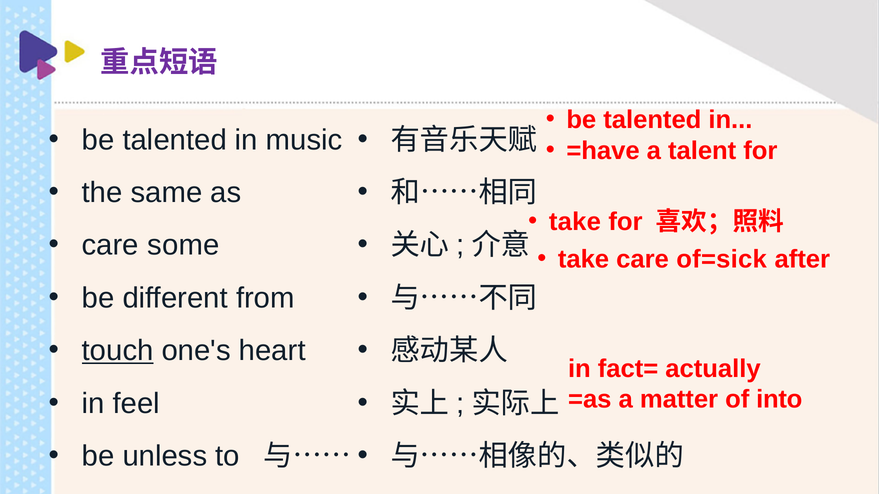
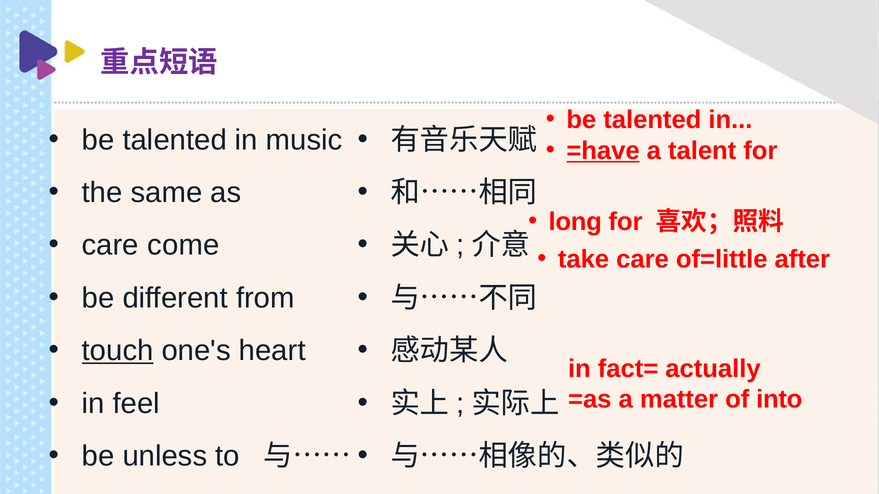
=have underline: none -> present
take at (575, 222): take -> long
some: some -> come
of=sick: of=sick -> of=little
